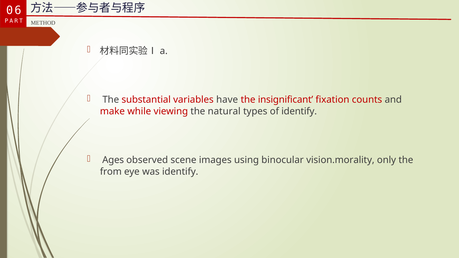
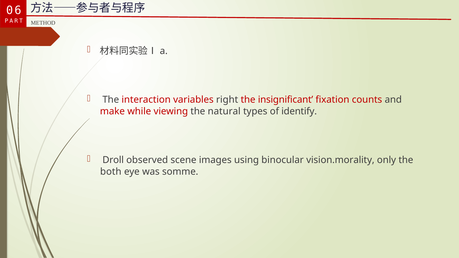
substantial: substantial -> interaction
have: have -> right
Ages: Ages -> Droll
from: from -> both
was identify: identify -> somme
